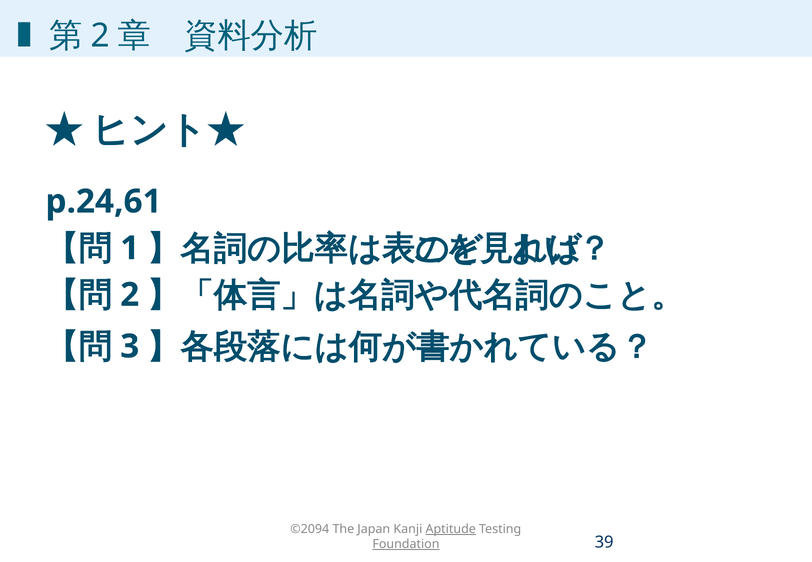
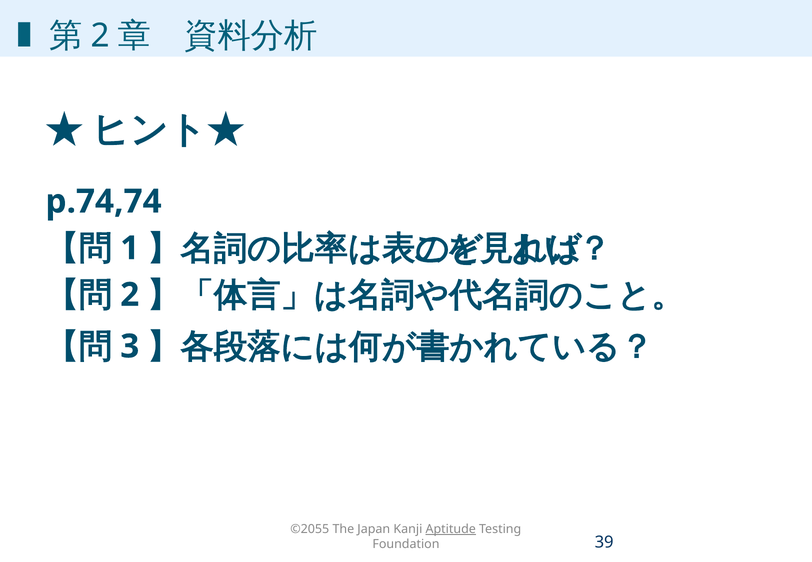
p.24,61: p.24,61 -> p.74,74
©2094: ©2094 -> ©2055
Foundation underline: present -> none
